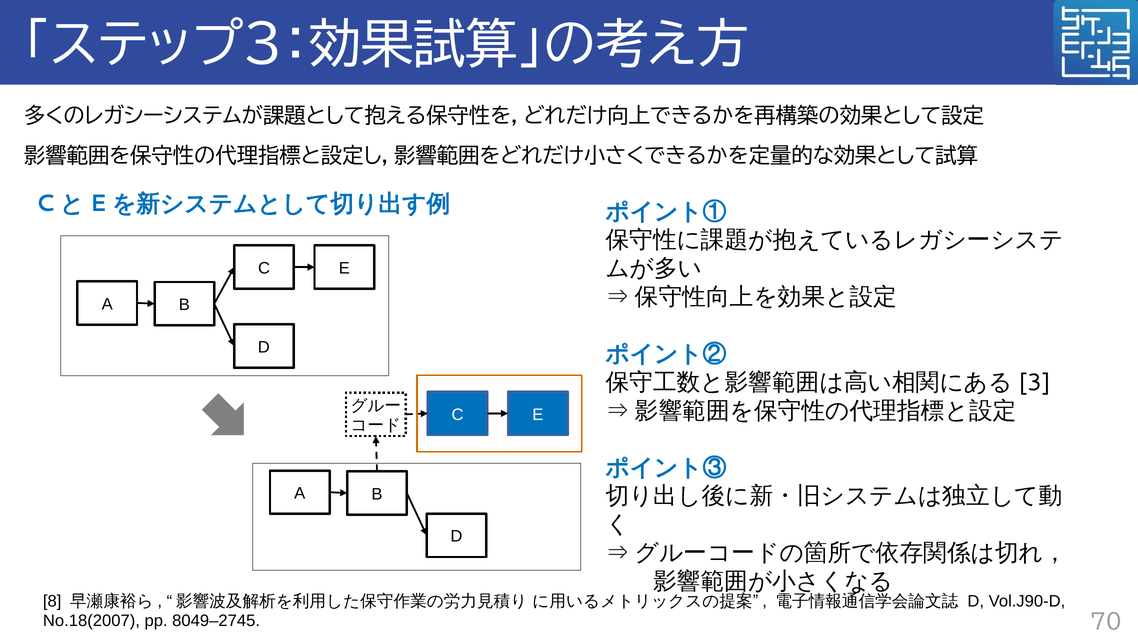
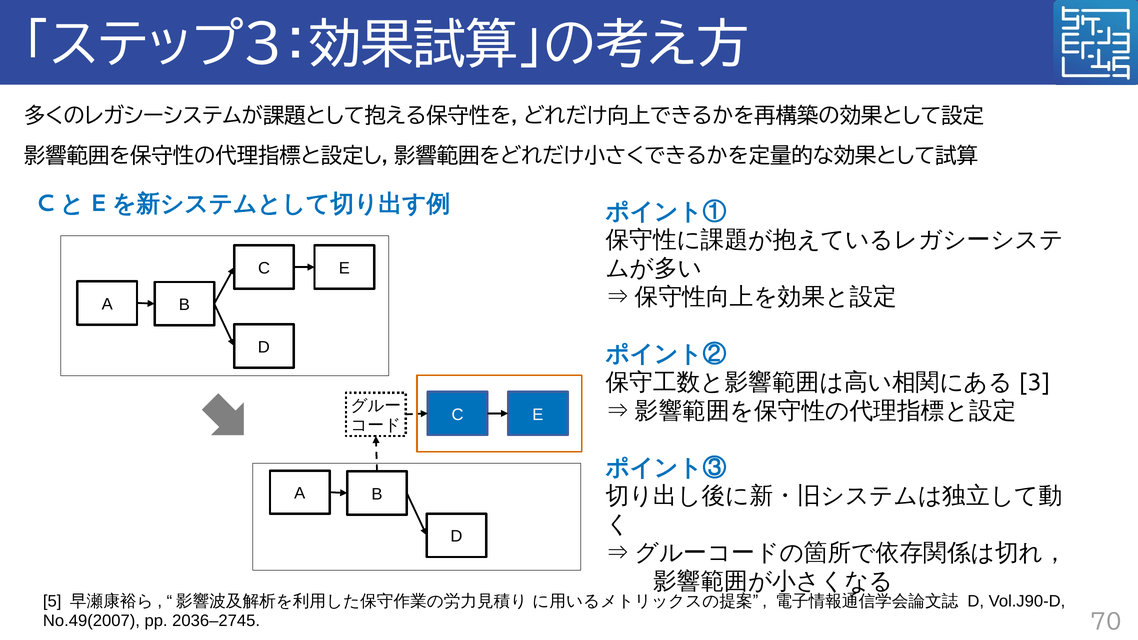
8: 8 -> 5
No.18(2007: No.18(2007 -> No.49(2007
8049–2745: 8049–2745 -> 2036–2745
